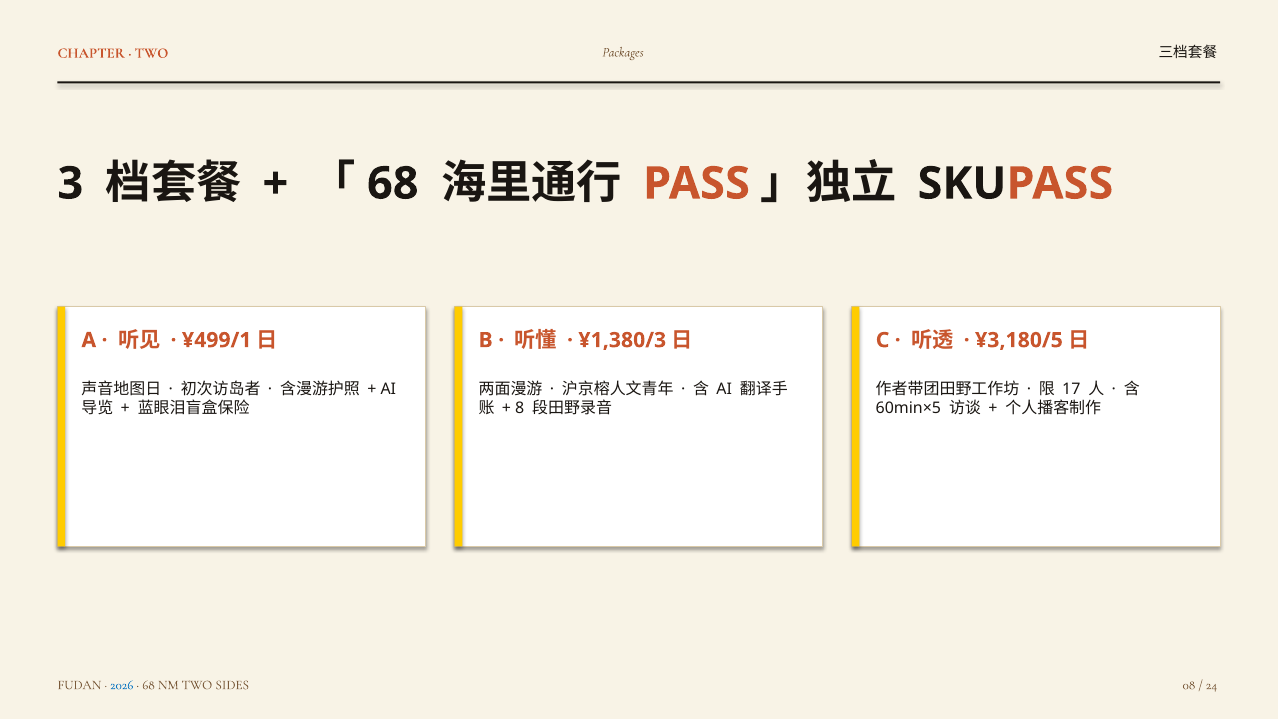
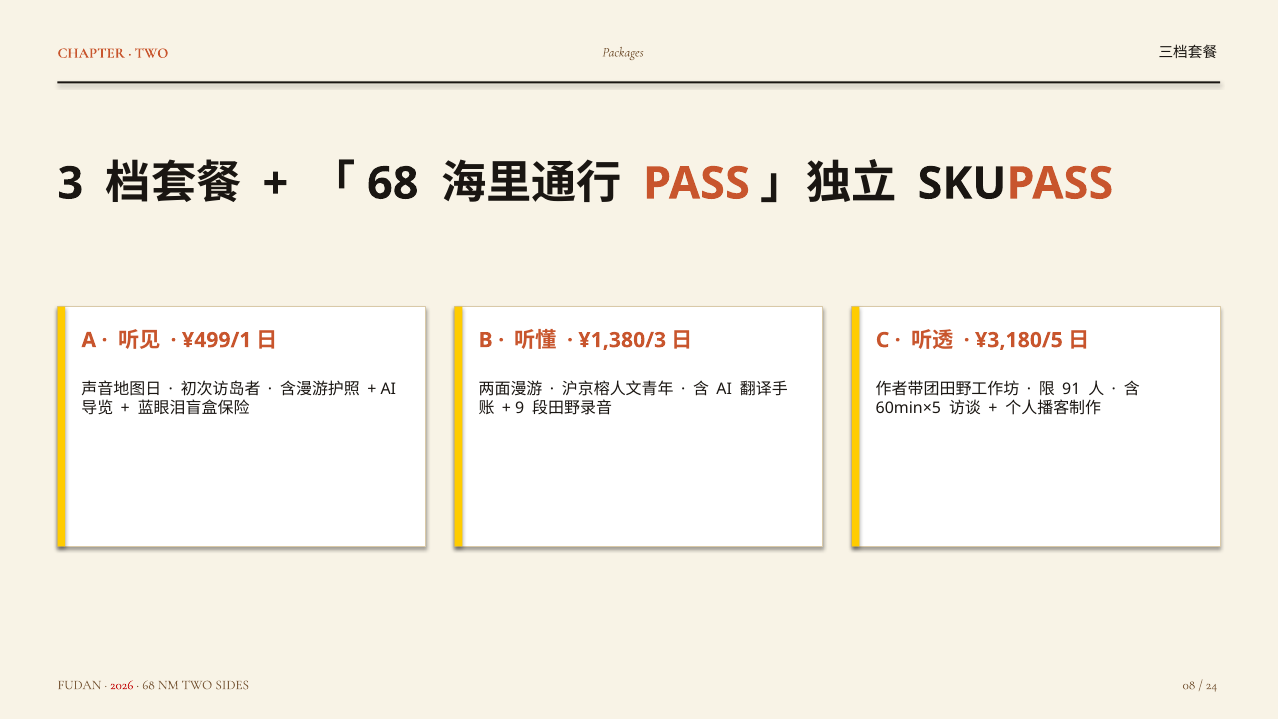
17: 17 -> 91
8: 8 -> 9
2026 colour: blue -> red
